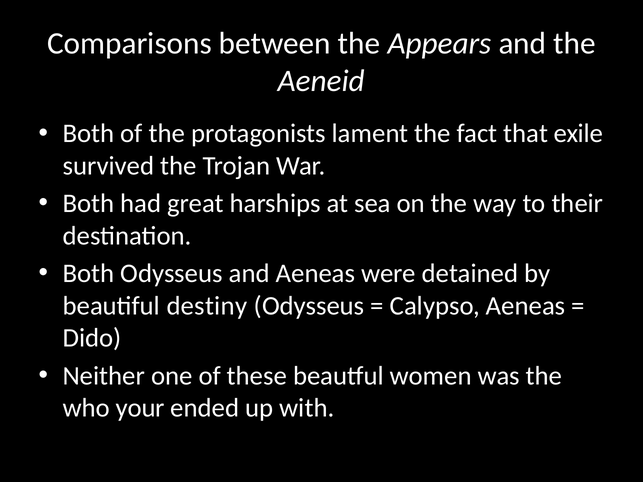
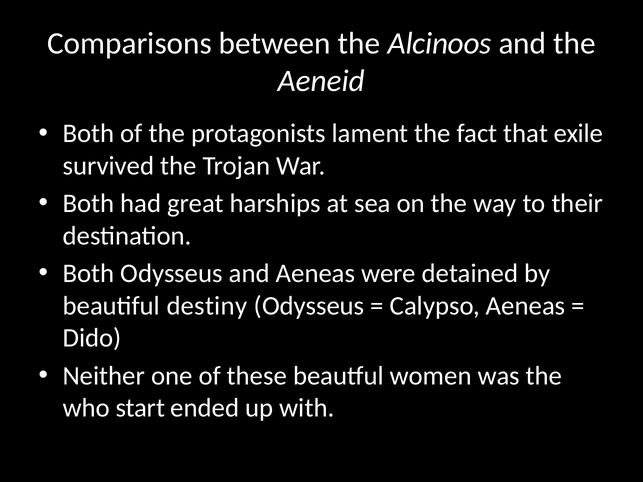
Appears: Appears -> Alcinoos
your: your -> start
